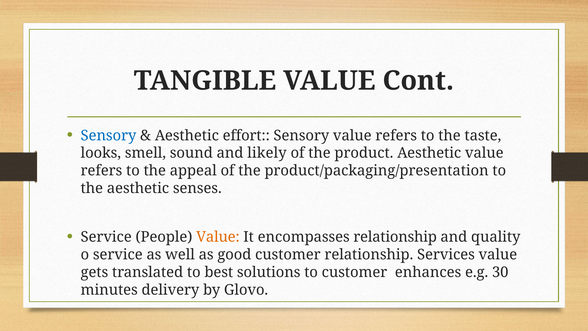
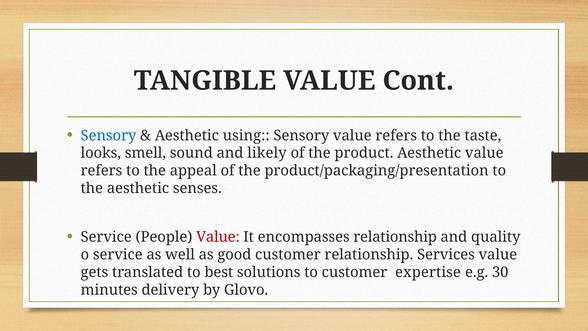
effort: effort -> using
Value at (218, 237) colour: orange -> red
enhances: enhances -> expertise
